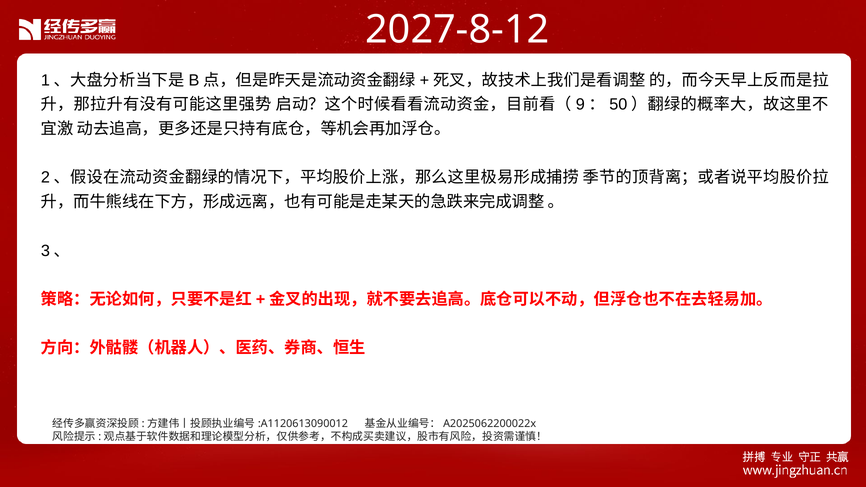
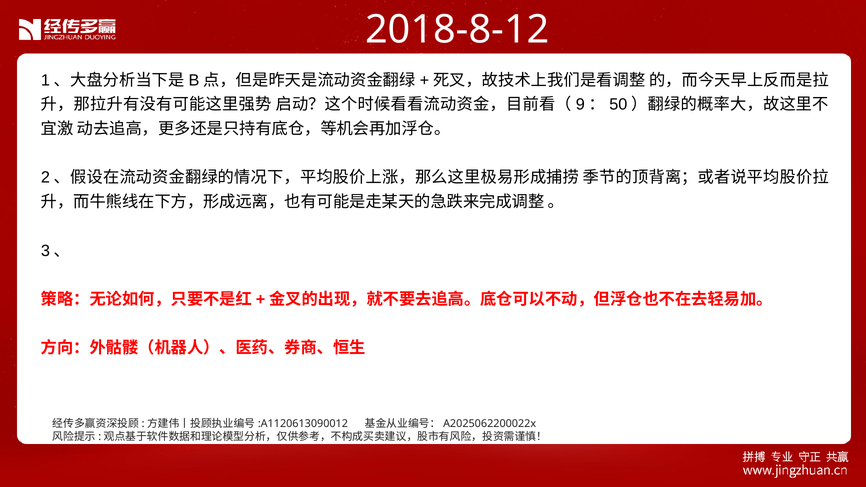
2027-8-12: 2027-8-12 -> 2018-8-12
